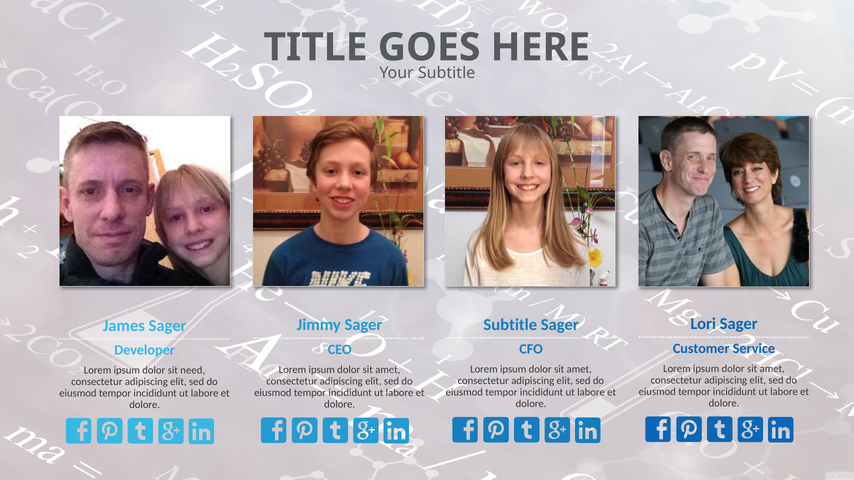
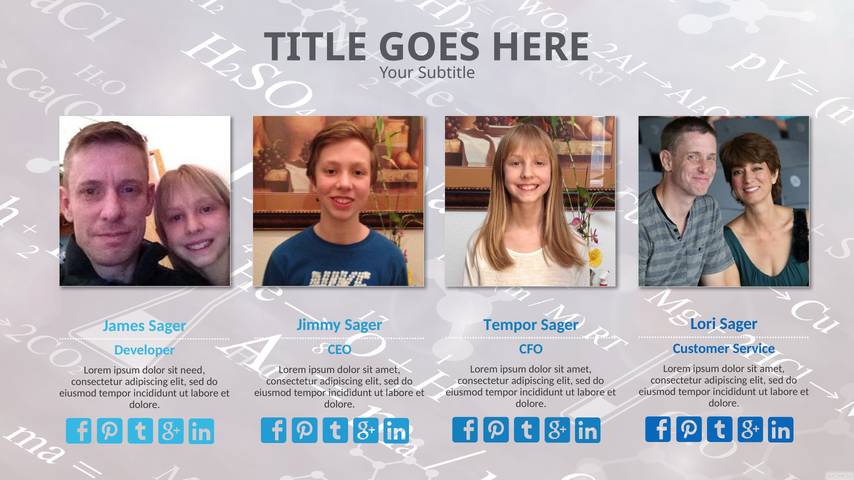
Subtitle at (510, 325): Subtitle -> Tempor
